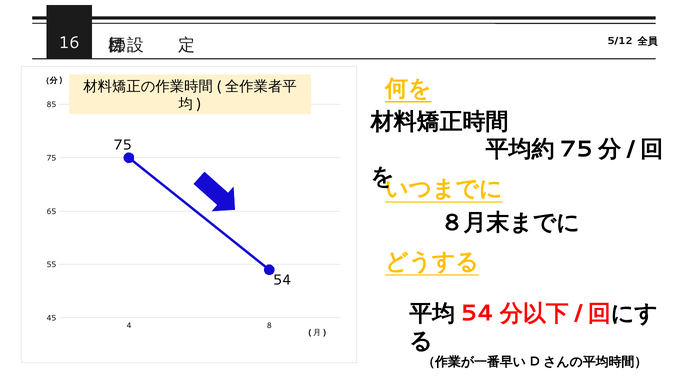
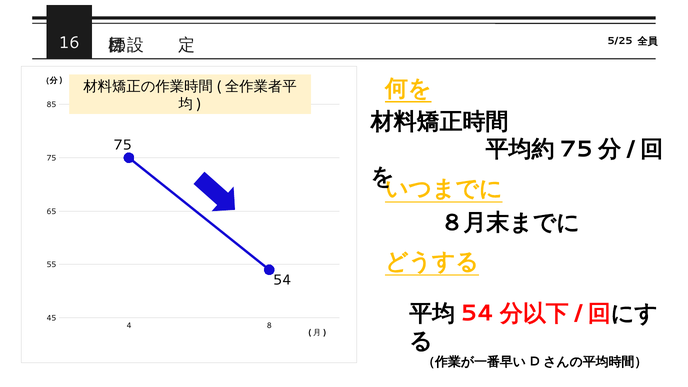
5/12: 5/12 -> 5/25
